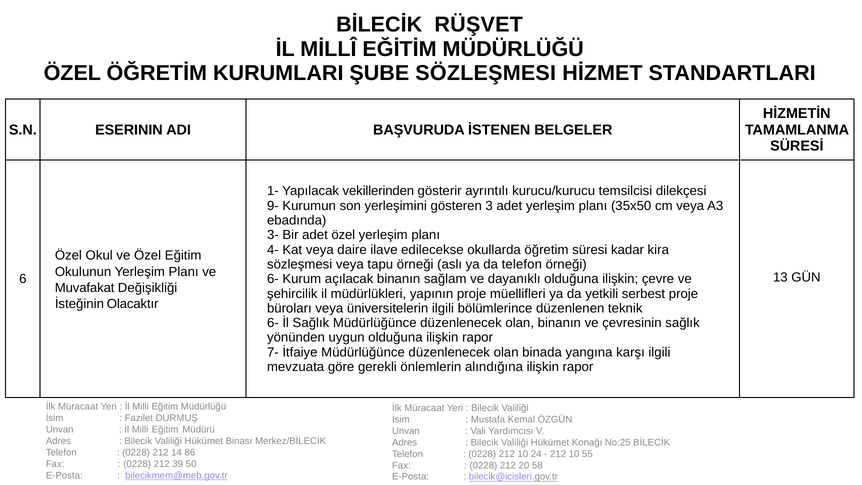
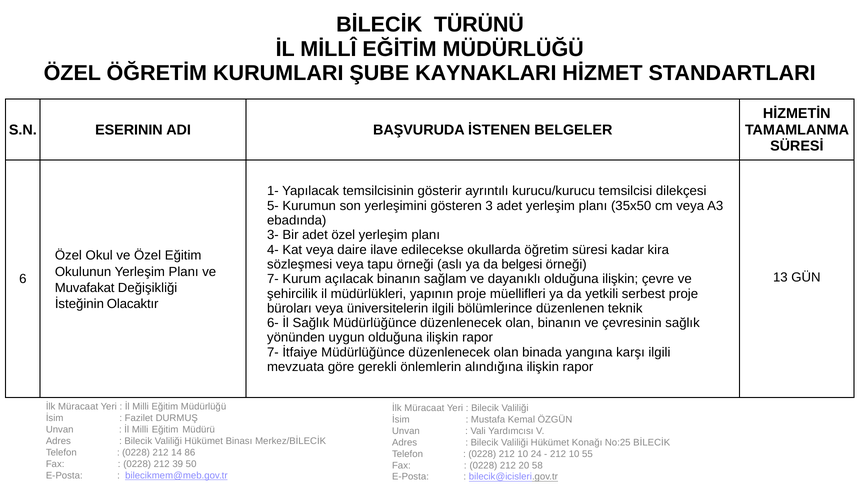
RÜŞVET: RÜŞVET -> TÜRÜNÜ
ŞUBE SÖZLEŞMESI: SÖZLEŞMESI -> KAYNAKLARI
vekillerinden: vekillerinden -> temsilcisinin
9-: 9- -> 5-
da telefon: telefon -> belgesi
6- at (273, 279): 6- -> 7-
